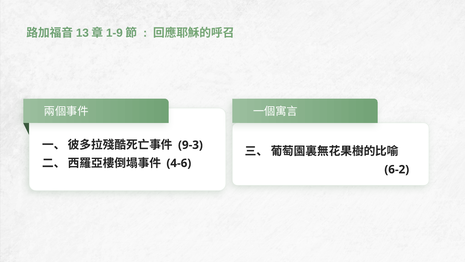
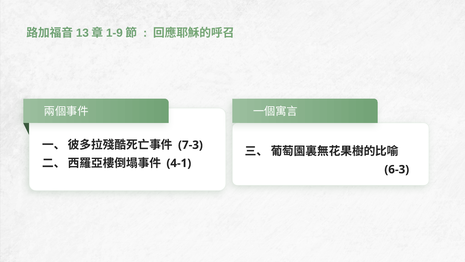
9-3: 9-3 -> 7-3
4-6: 4-6 -> 4-1
6-2: 6-2 -> 6-3
